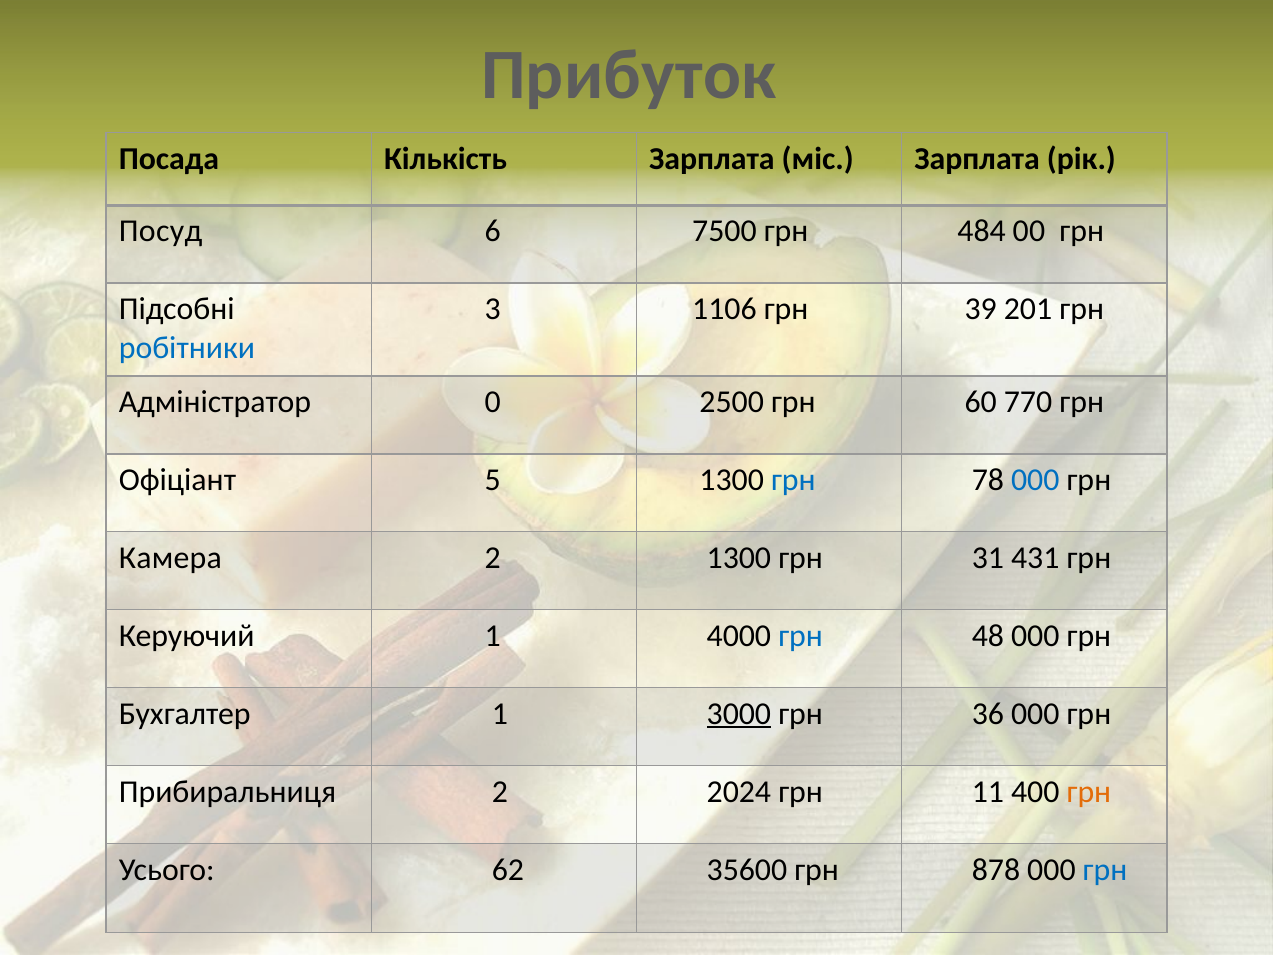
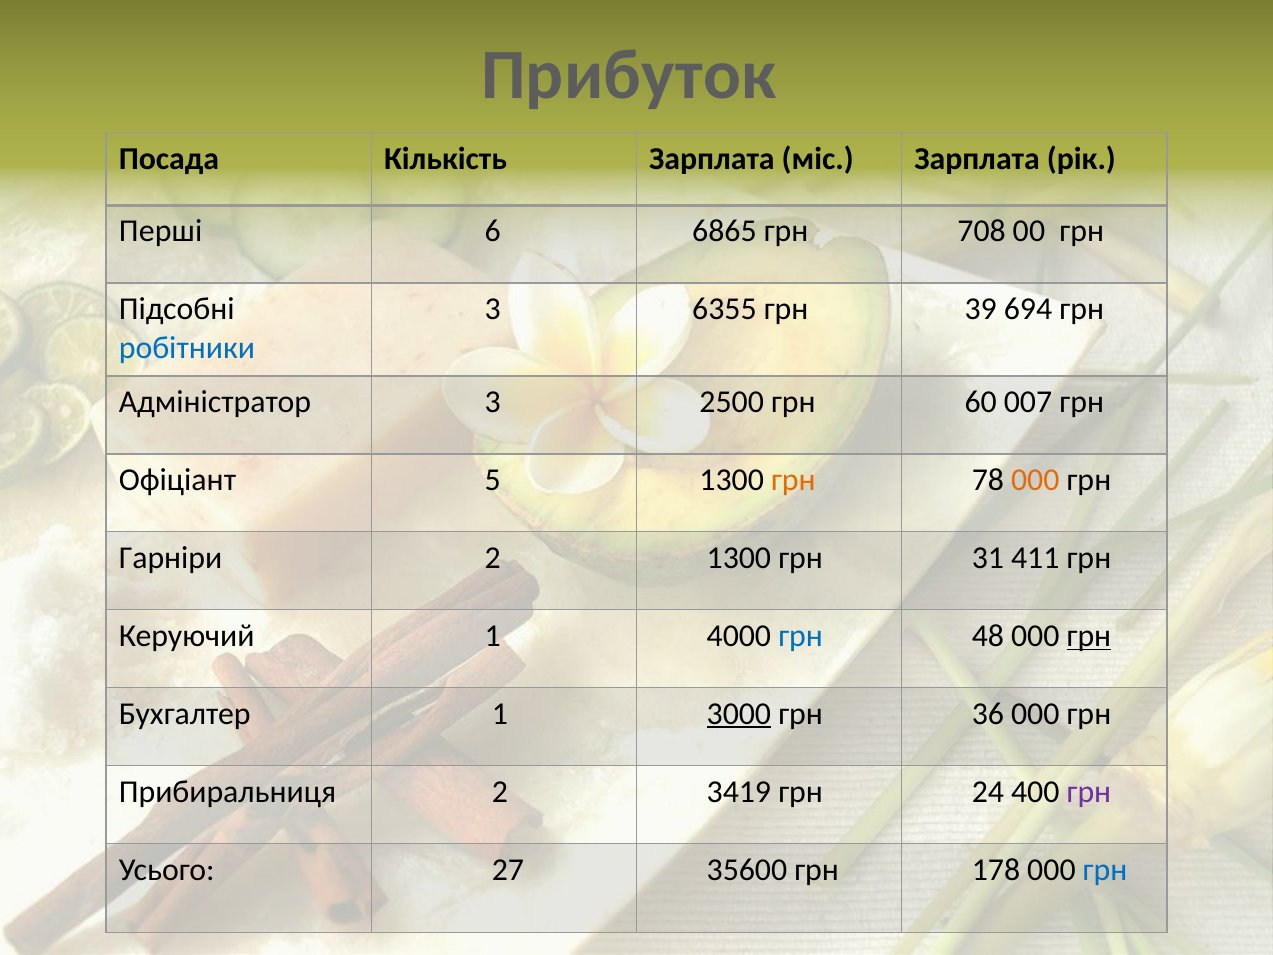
Посуд: Посуд -> Перші
7500: 7500 -> 6865
484: 484 -> 708
1106: 1106 -> 6355
201: 201 -> 694
Адміністратор 0: 0 -> 3
770: 770 -> 007
грн at (793, 480) colour: blue -> orange
000 at (1035, 480) colour: blue -> orange
Камера: Камера -> Гарніри
431: 431 -> 411
грн at (1089, 636) underline: none -> present
2024: 2024 -> 3419
11: 11 -> 24
грн at (1089, 791) colour: orange -> purple
62: 62 -> 27
878: 878 -> 178
